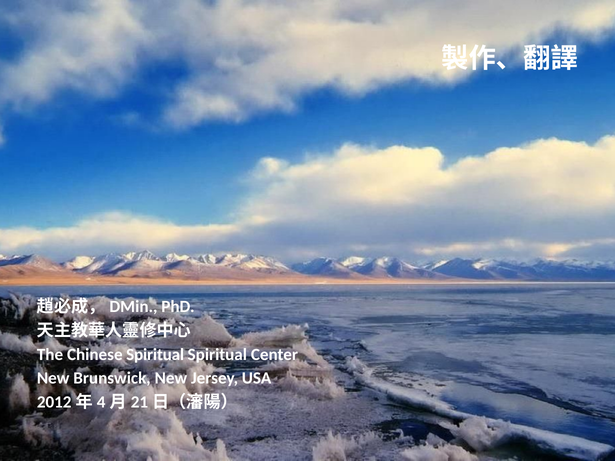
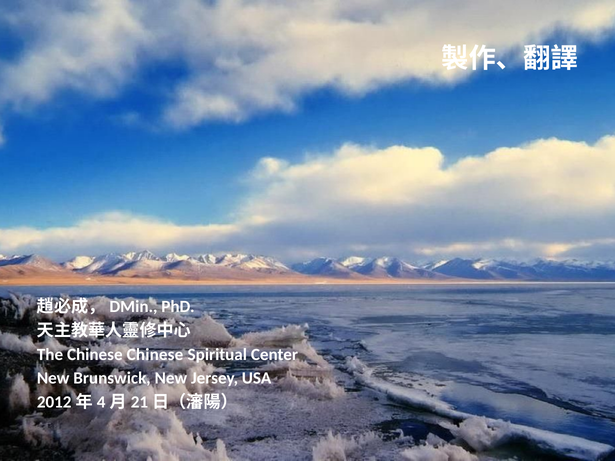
Chinese Spiritual: Spiritual -> Chinese
